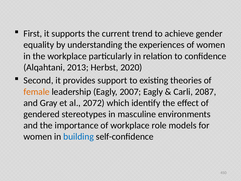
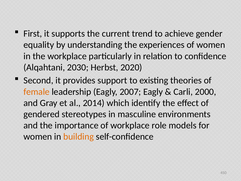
2013: 2013 -> 2030
2087: 2087 -> 2000
2072: 2072 -> 2014
building colour: blue -> orange
